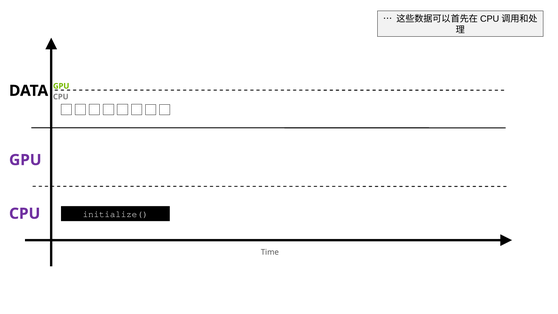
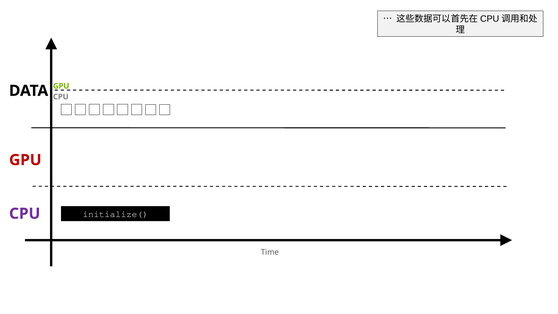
GPU at (25, 160) colour: purple -> red
